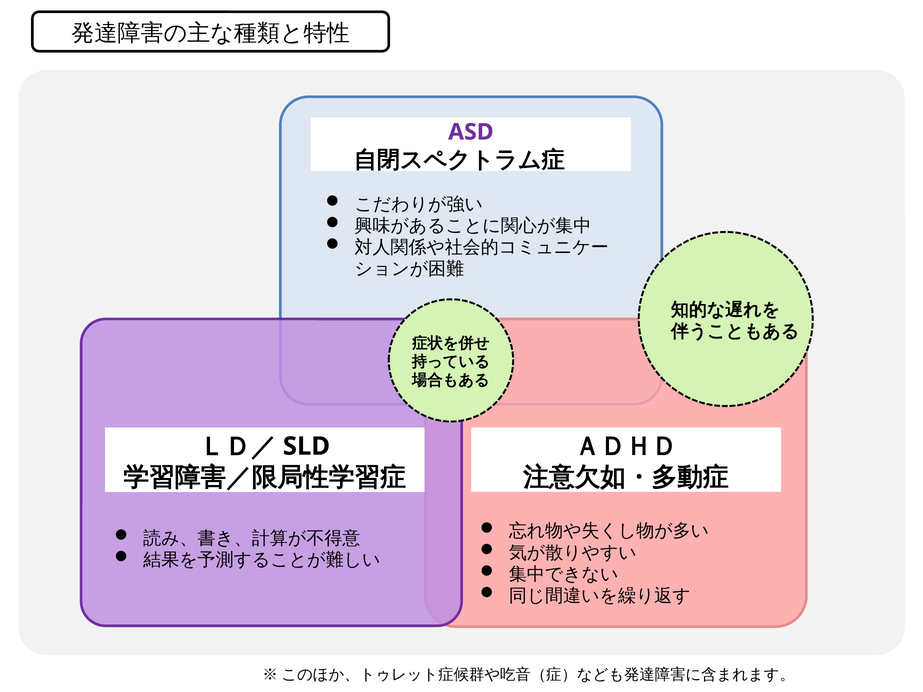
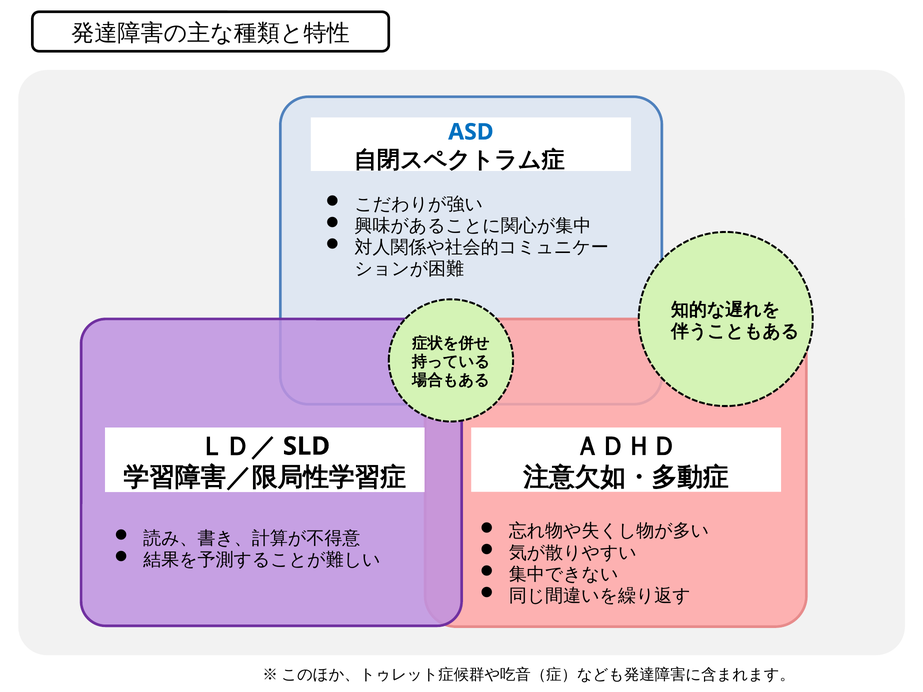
ASD colour: purple -> blue
